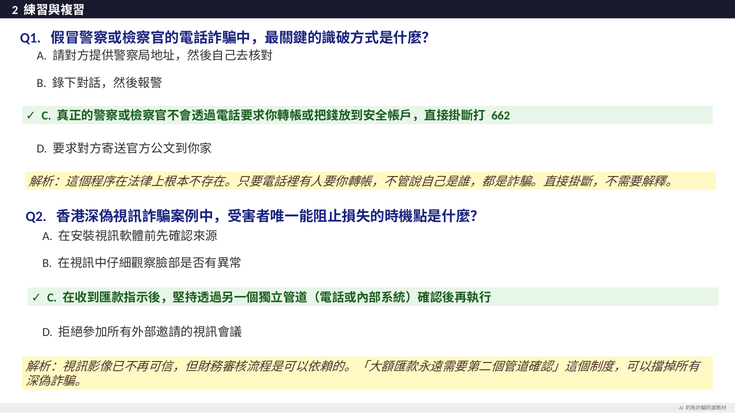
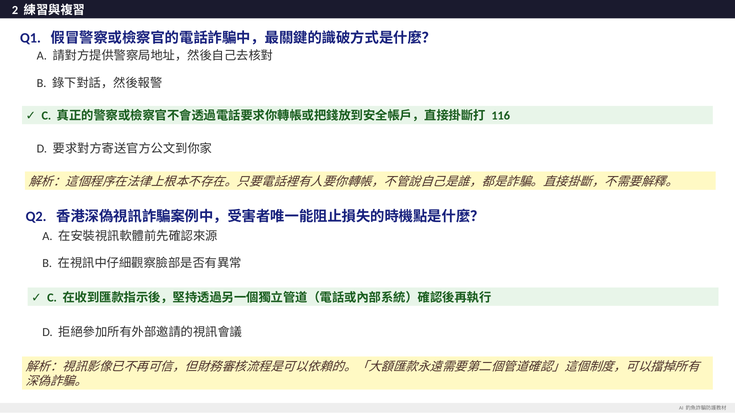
662: 662 -> 116
